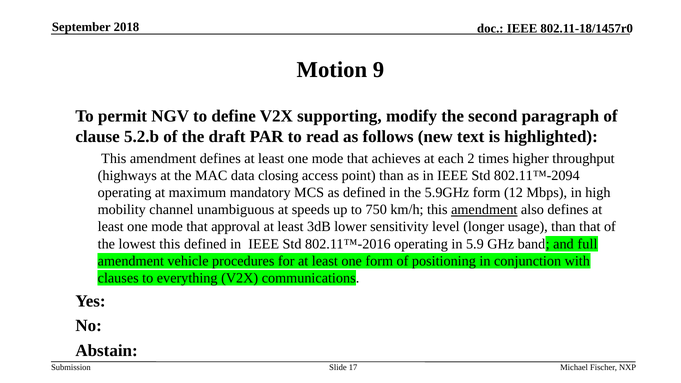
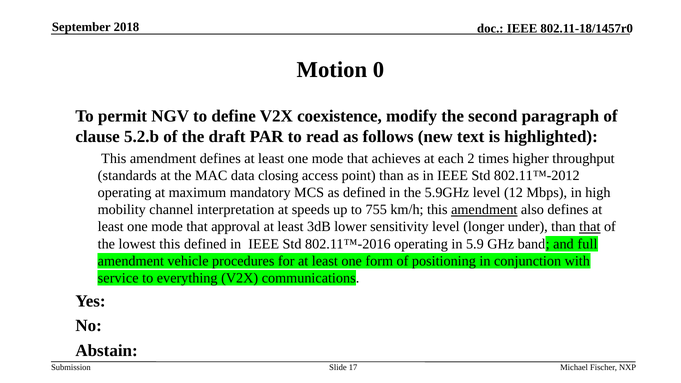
9: 9 -> 0
supporting: supporting -> coexistence
highways: highways -> standards
802.11™-2094: 802.11™-2094 -> 802.11™-2012
5.9GHz form: form -> level
unambiguous: unambiguous -> interpretation
750: 750 -> 755
usage: usage -> under
that at (590, 227) underline: none -> present
clauses: clauses -> service
